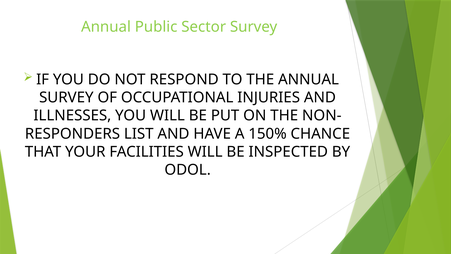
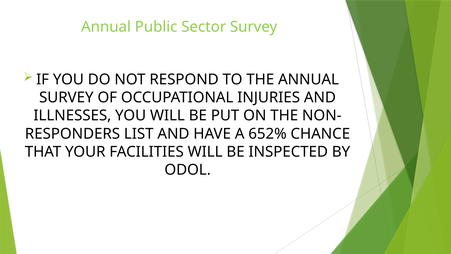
150%: 150% -> 652%
